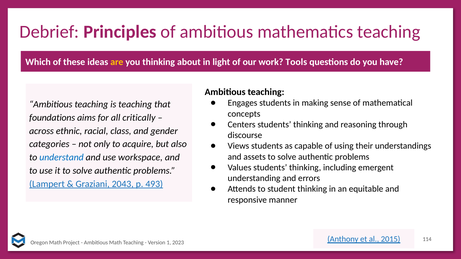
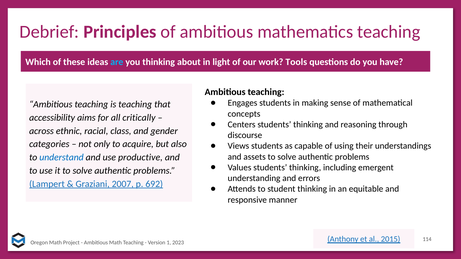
are colour: yellow -> light blue
foundations: foundations -> accessibility
workspace: workspace -> productive
2043: 2043 -> 2007
493: 493 -> 692
